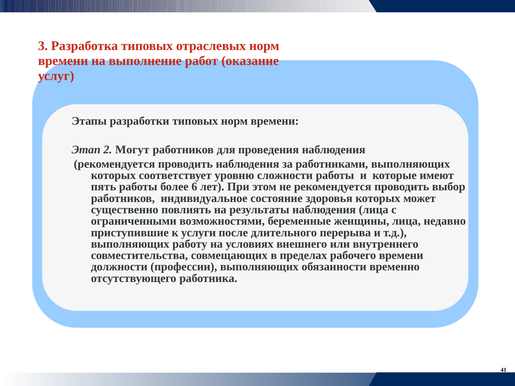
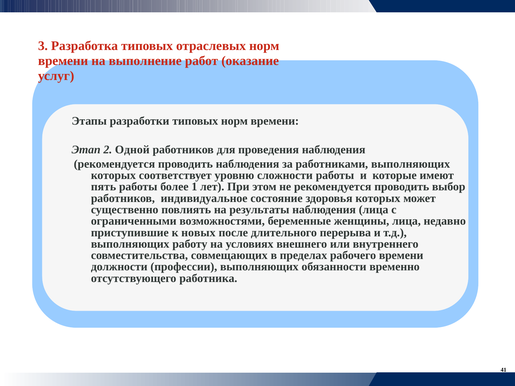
Могут: Могут -> Одной
6: 6 -> 1
услуги: услуги -> новых
